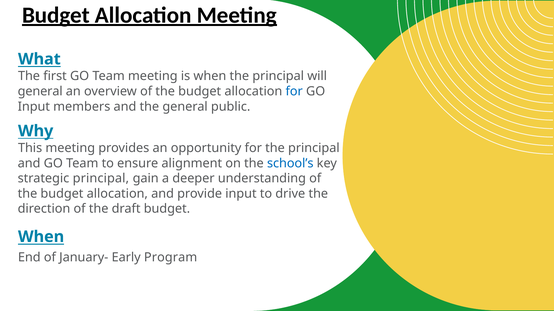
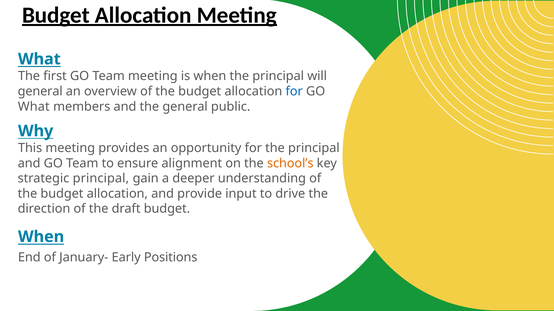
Input at (34, 107): Input -> What
school’s colour: blue -> orange
Program: Program -> Positions
